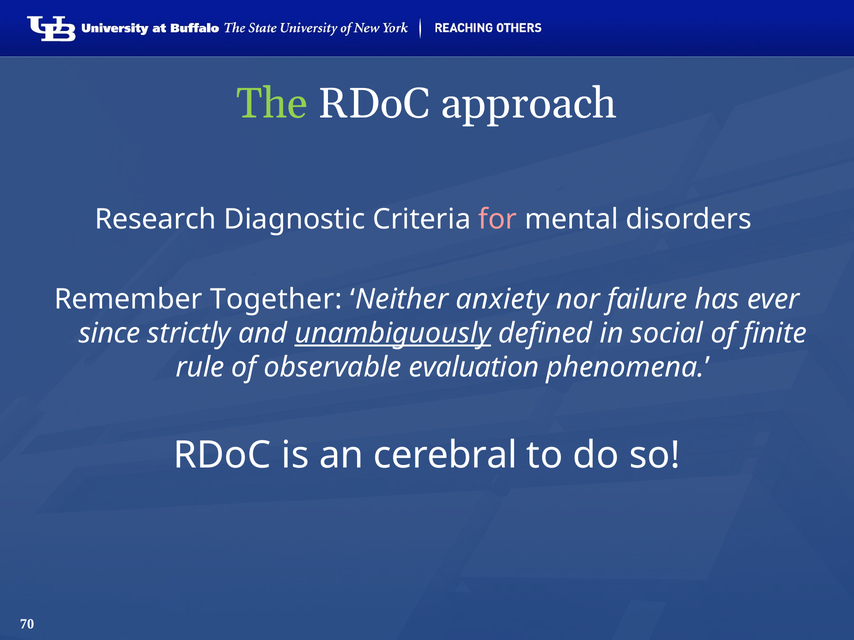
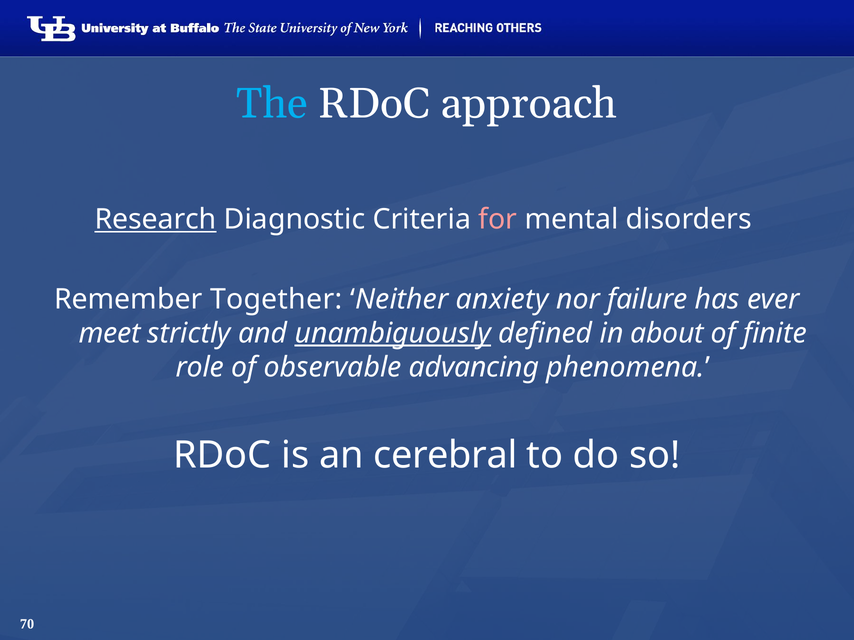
The colour: light green -> light blue
Research underline: none -> present
since: since -> meet
social: social -> about
rule: rule -> role
evaluation: evaluation -> advancing
